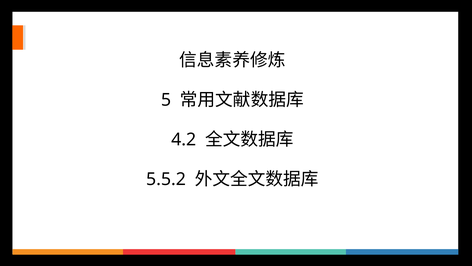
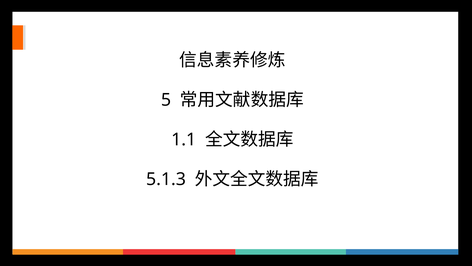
4.2: 4.2 -> 1.1
5.5.2: 5.5.2 -> 5.1.3
